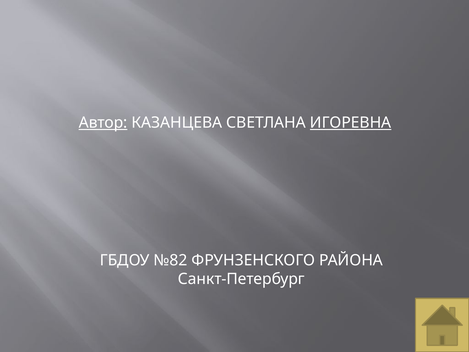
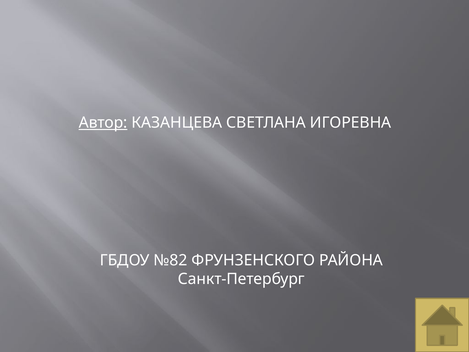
ИГОРЕВНА underline: present -> none
